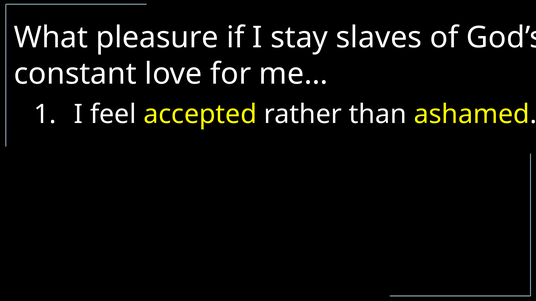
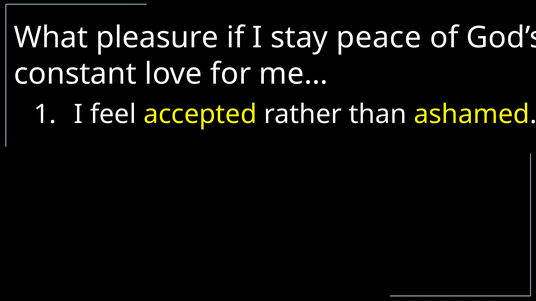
slaves: slaves -> peace
